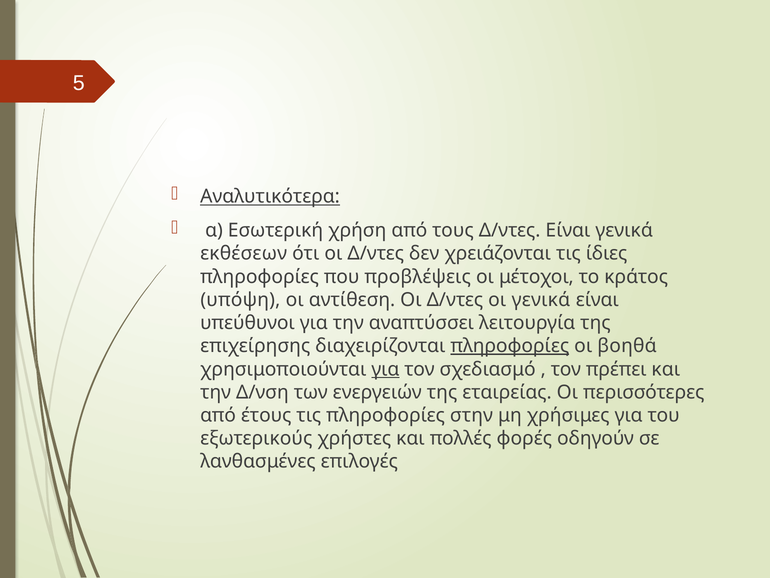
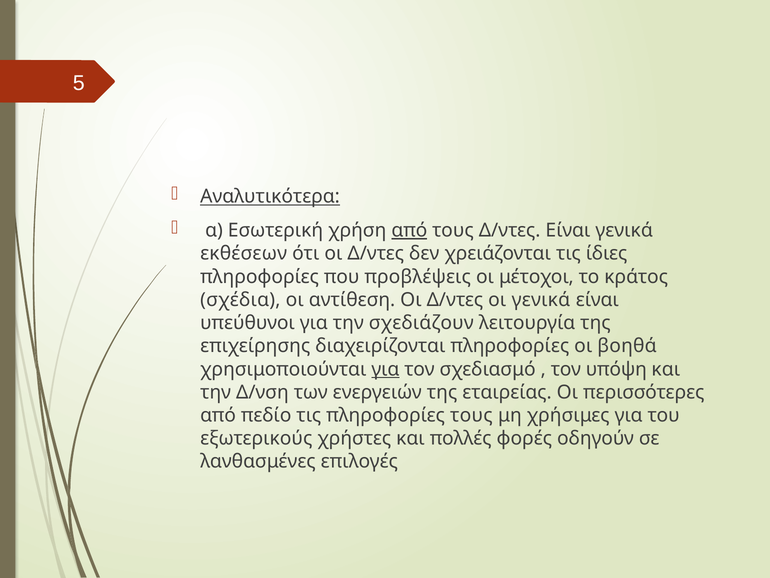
από at (409, 230) underline: none -> present
υπόψη: υπόψη -> σχέδια
αναπτύσσει: αναπτύσσει -> σχεδιάζουν
πληροφορίες at (510, 346) underline: present -> none
πρέπει: πρέπει -> υπόψη
έτους: έτους -> πεδίο
πληροφορίες στην: στην -> τους
